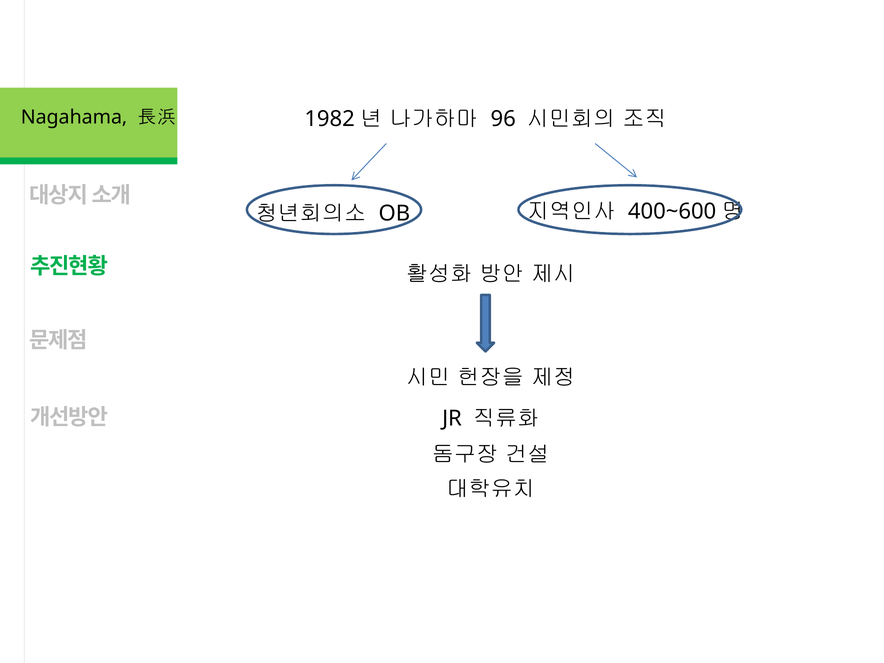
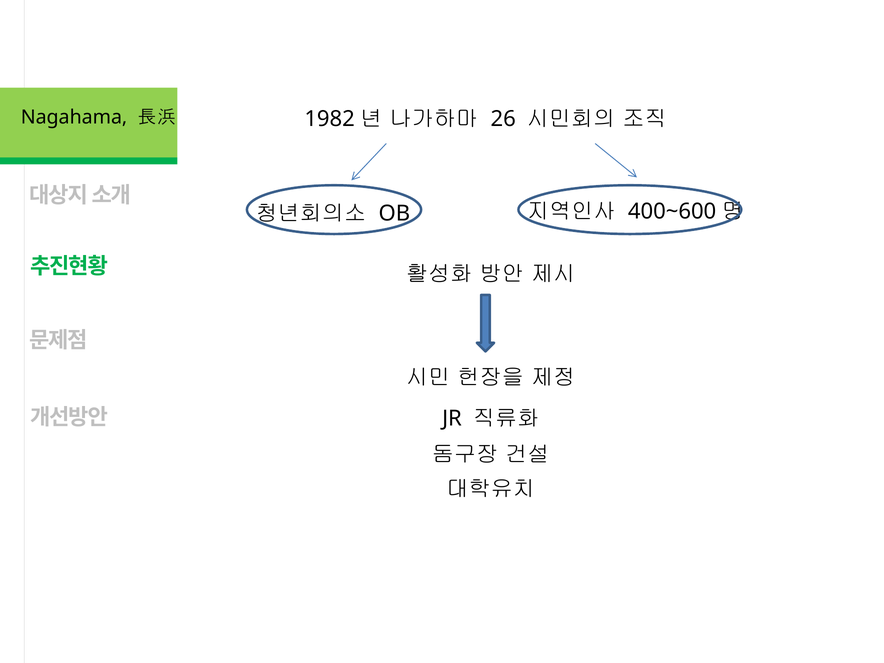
96: 96 -> 26
